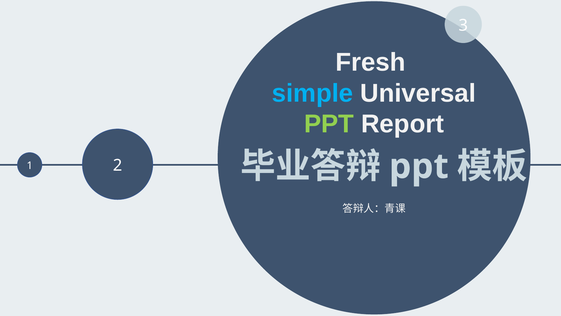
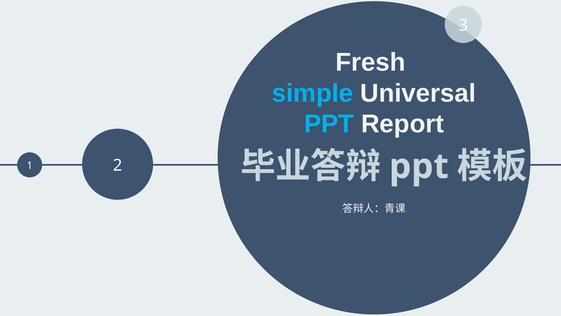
PPT at (329, 124) colour: light green -> light blue
